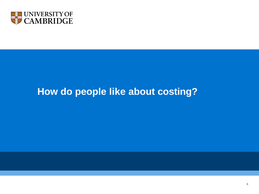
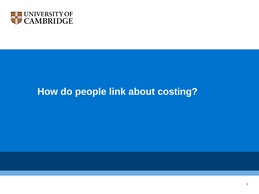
like: like -> link
